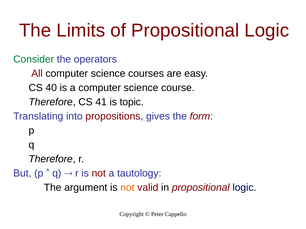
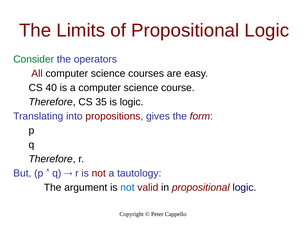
41: 41 -> 35
is topic: topic -> logic
not at (127, 188) colour: orange -> blue
